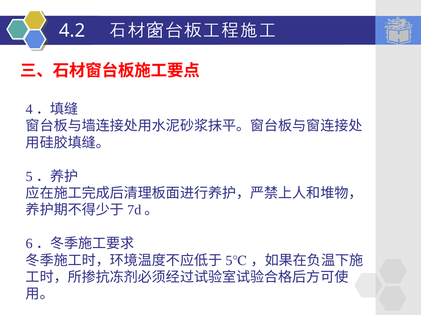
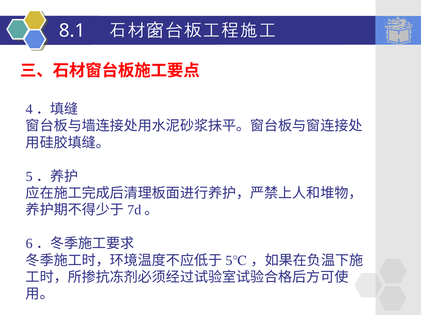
4.2: 4.2 -> 8.1
